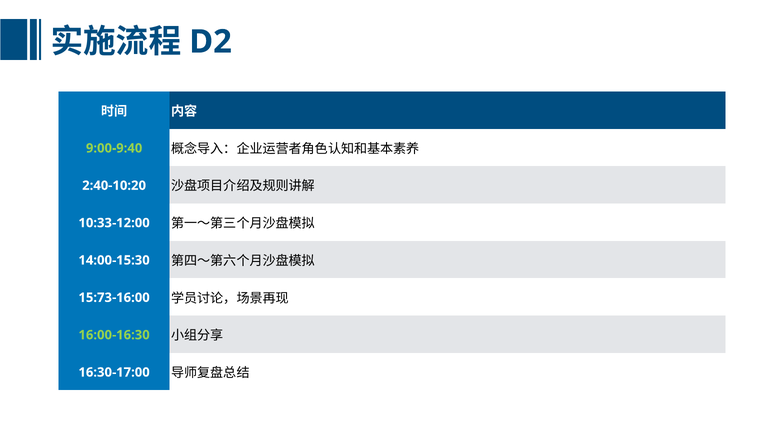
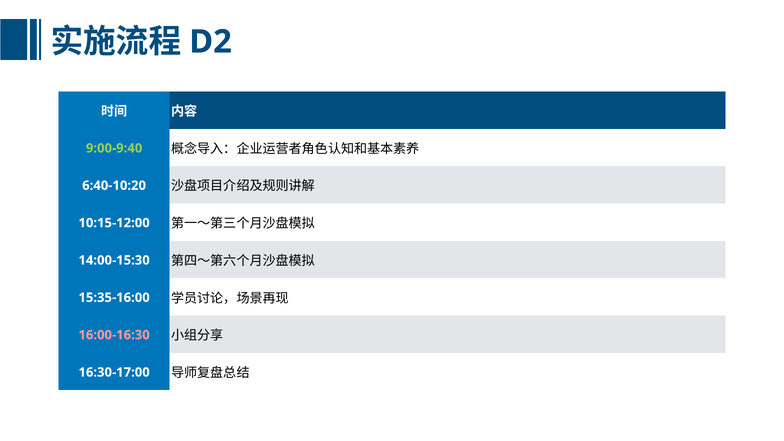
2:40-10:20: 2:40-10:20 -> 6:40-10:20
10:33-12:00: 10:33-12:00 -> 10:15-12:00
15:73-16:00: 15:73-16:00 -> 15:35-16:00
16:00-16:30 colour: light green -> pink
